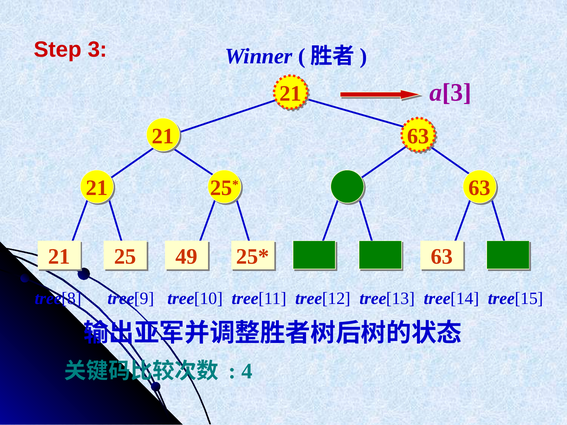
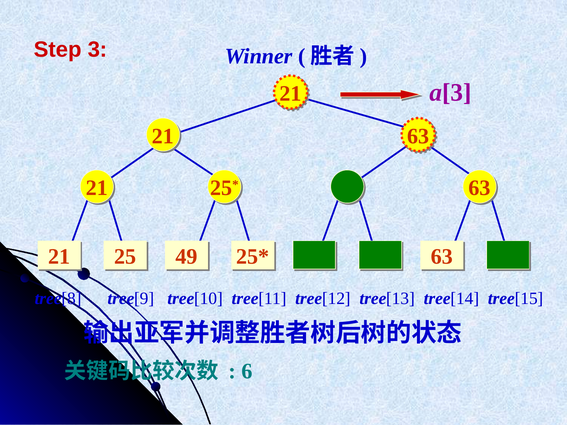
4: 4 -> 6
